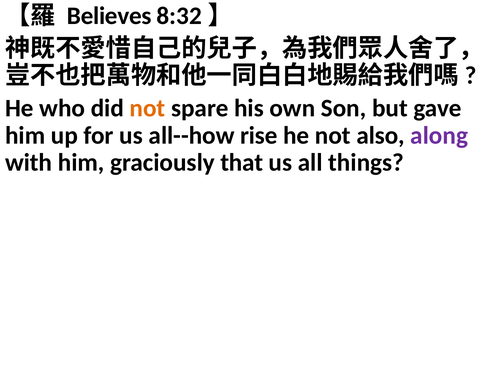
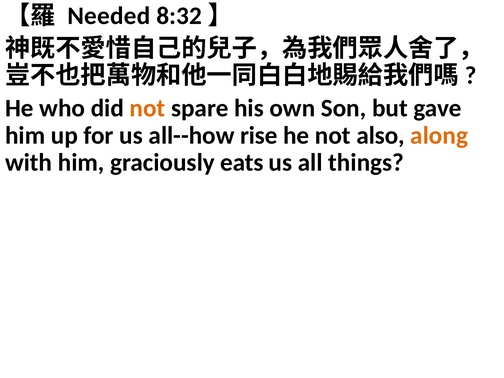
Believes: Believes -> Needed
along colour: purple -> orange
that: that -> eats
